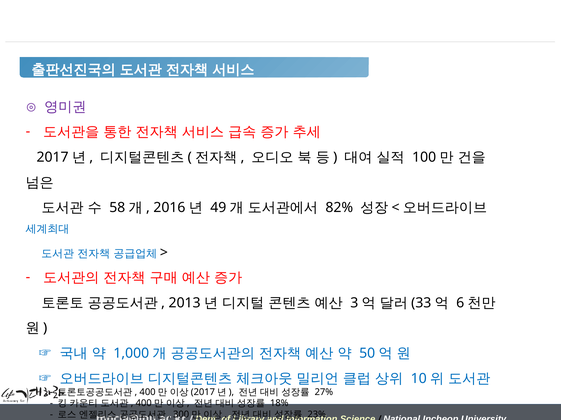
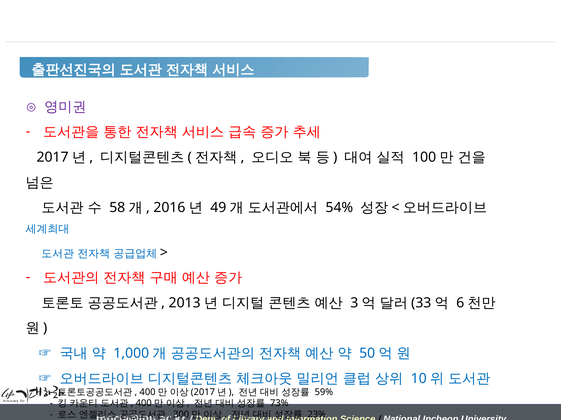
82%: 82% -> 54%
27%: 27% -> 59%
18%: 18% -> 73%
